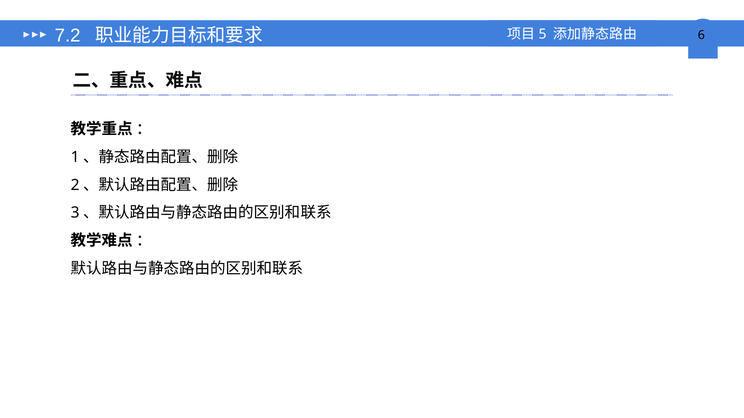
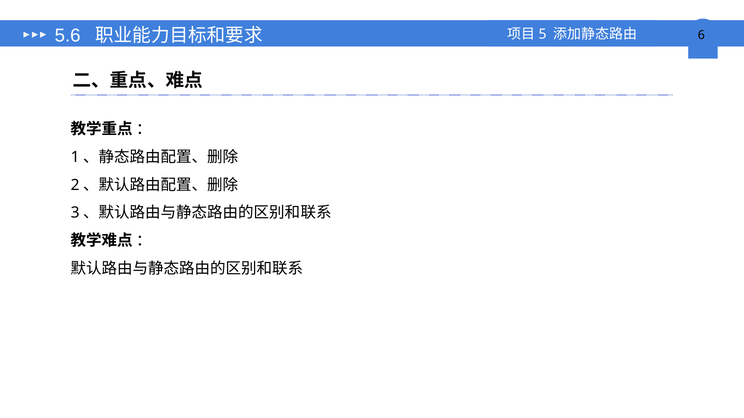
7.2: 7.2 -> 5.6
